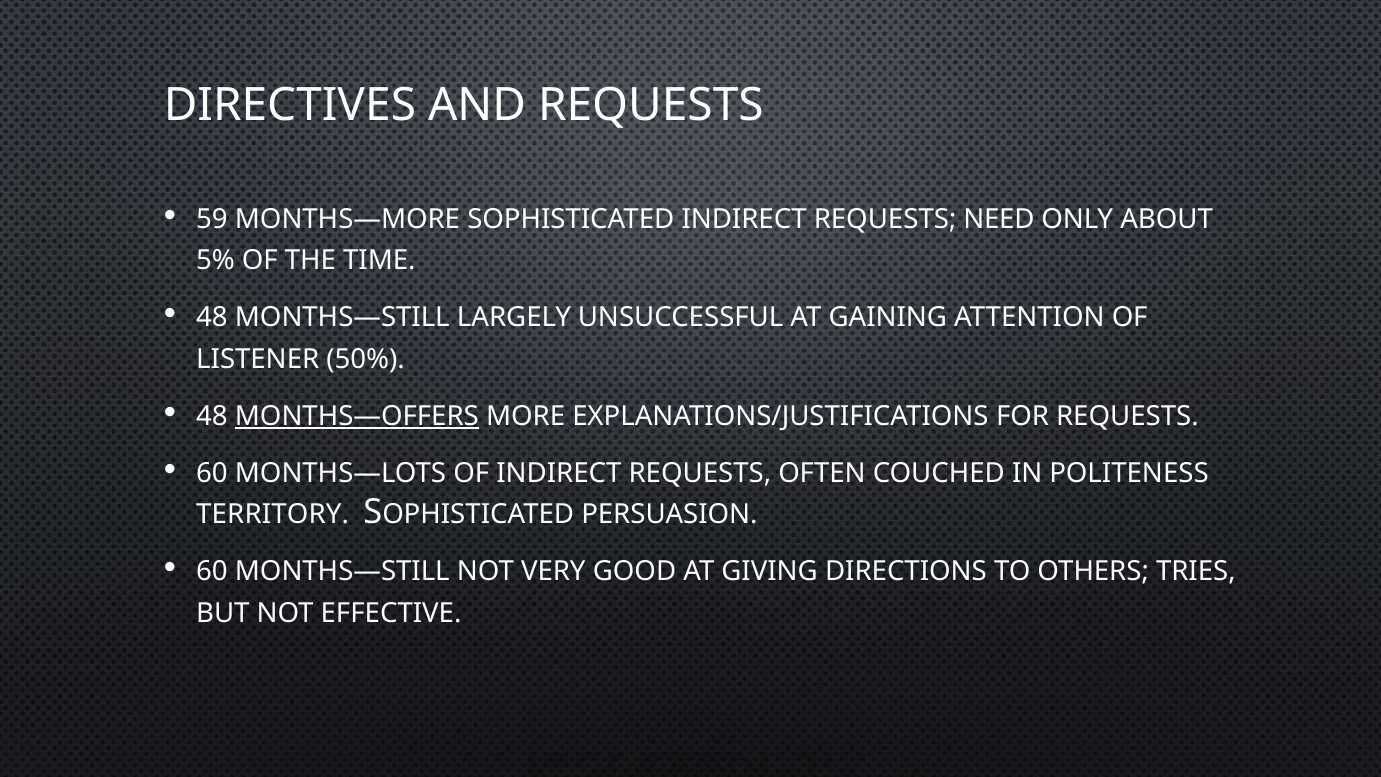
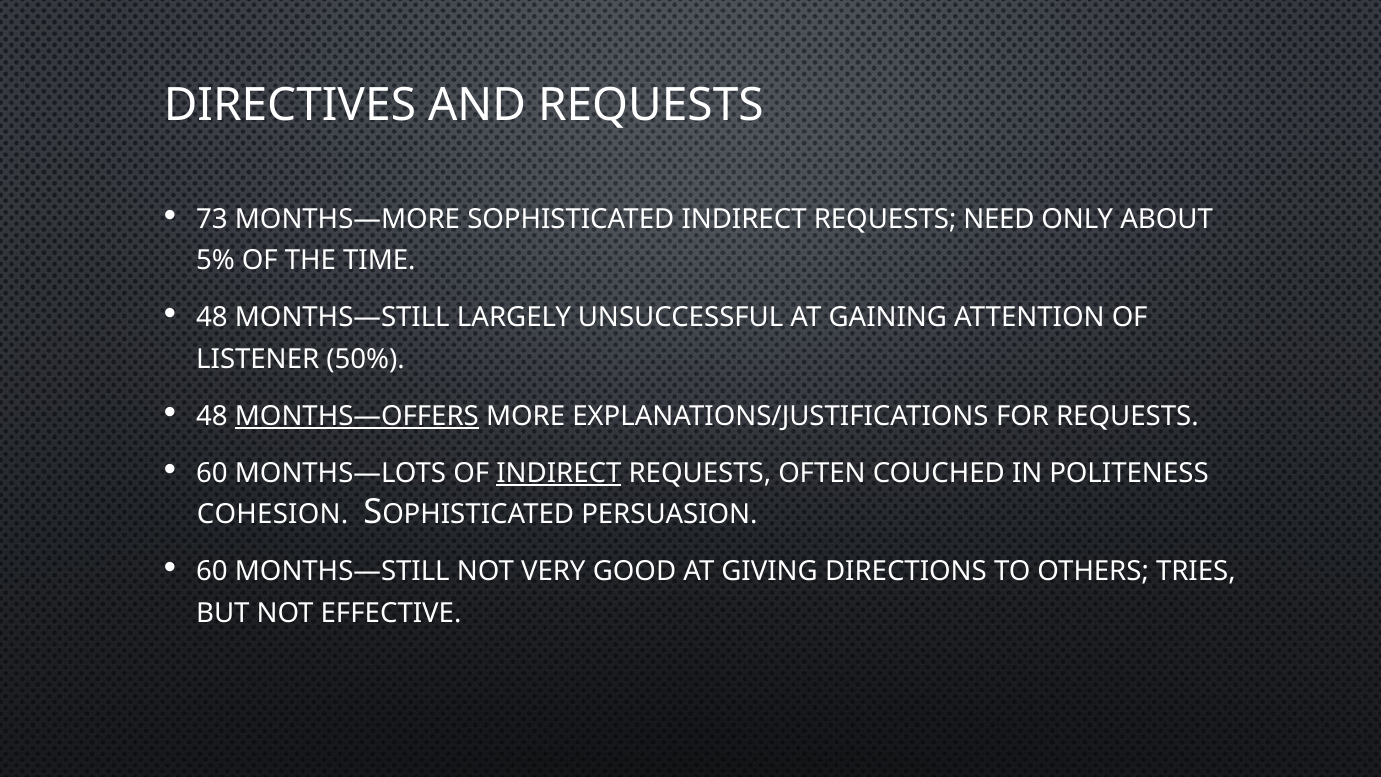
59: 59 -> 73
INDIRECT at (559, 473) underline: none -> present
TERRITORY: TERRITORY -> COHESION
